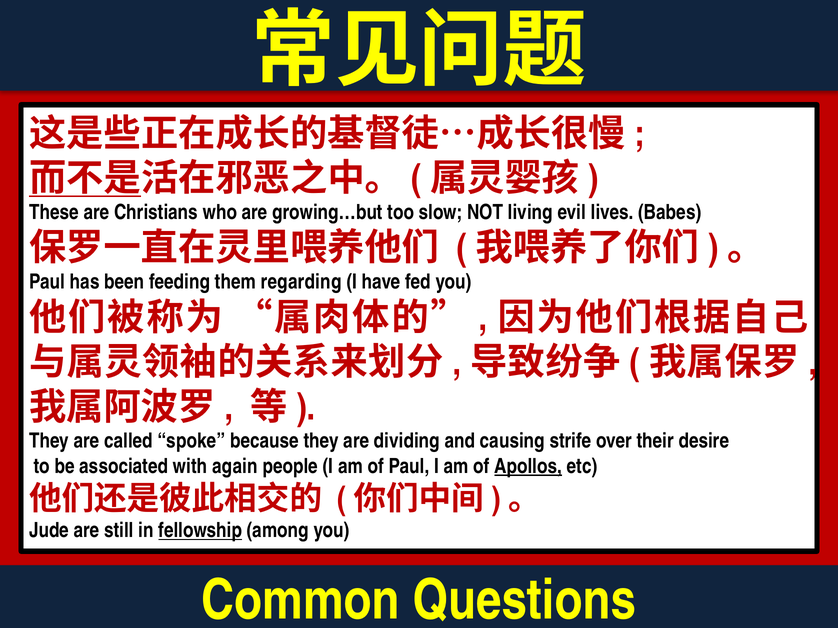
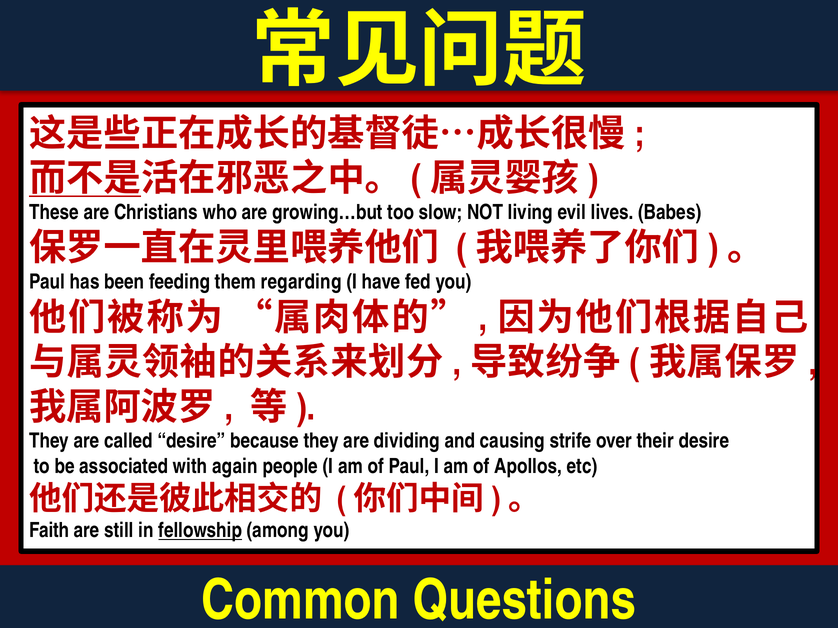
called spoke: spoke -> desire
Apollos underline: present -> none
Jude: Jude -> Faith
